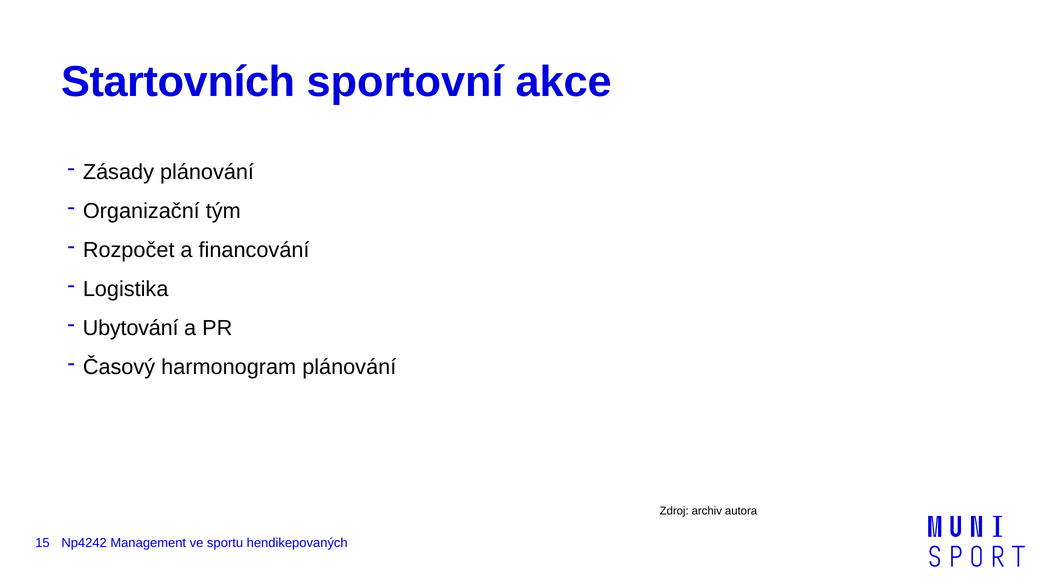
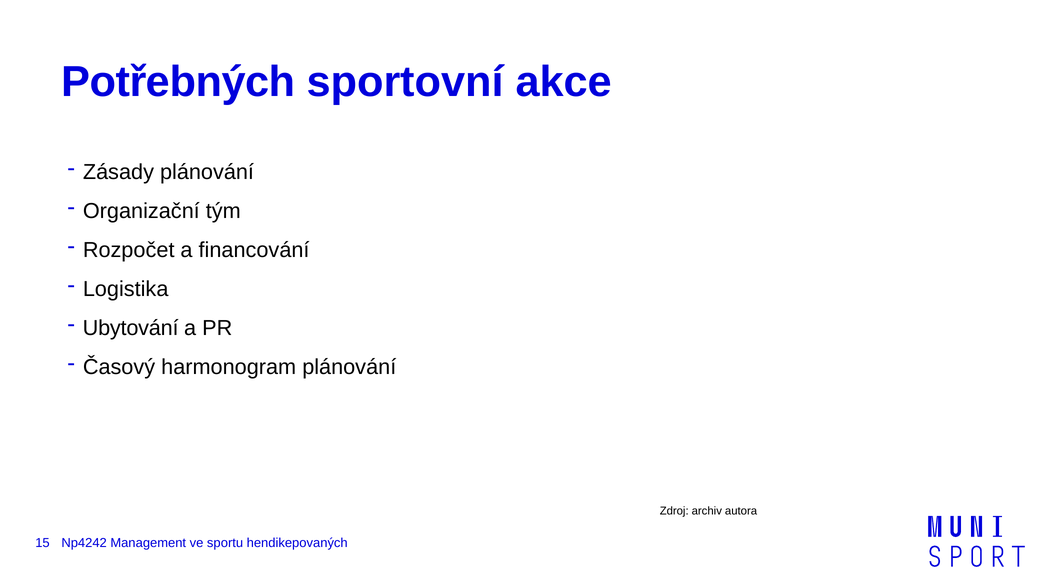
Startovních: Startovních -> Potřebných
